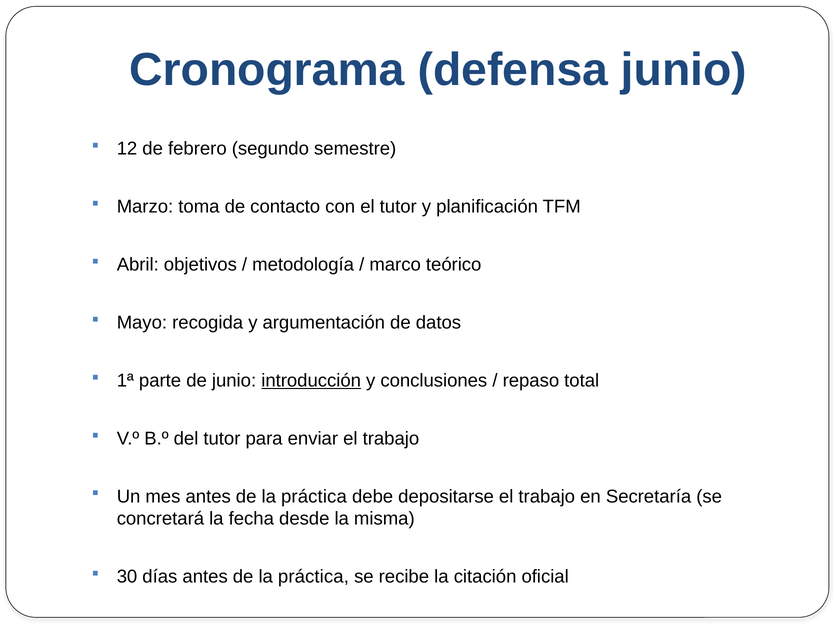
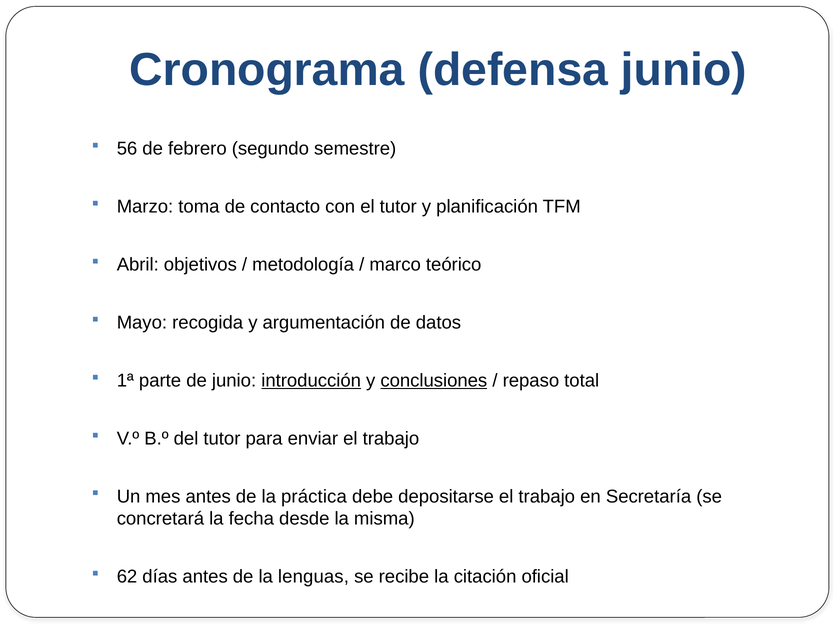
12: 12 -> 56
conclusiones underline: none -> present
30: 30 -> 62
práctica at (313, 577): práctica -> lenguas
